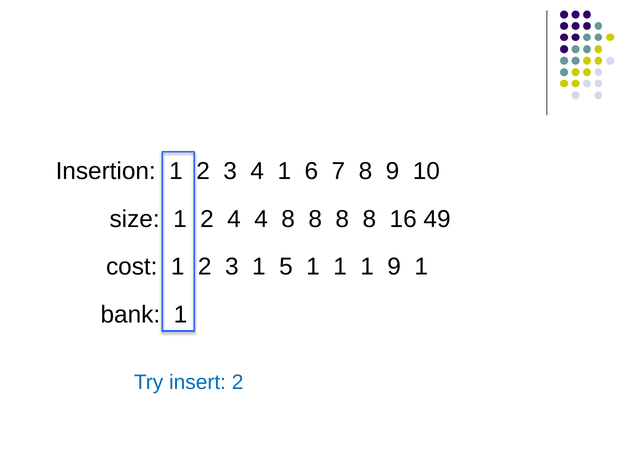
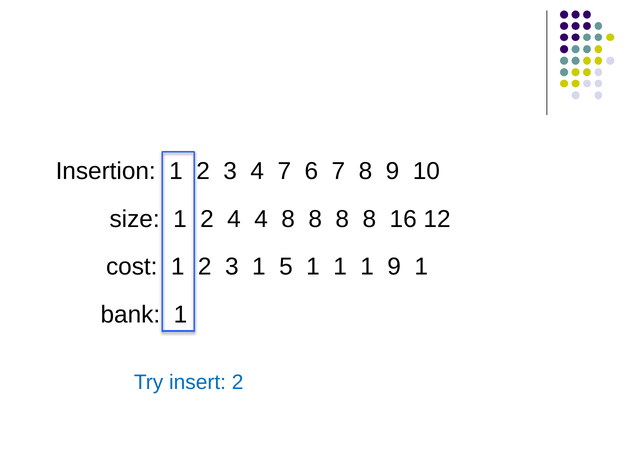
4 1: 1 -> 7
49: 49 -> 12
